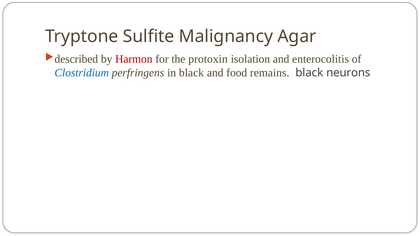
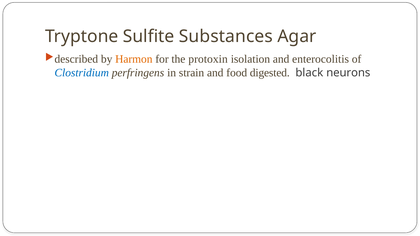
Malignancy: Malignancy -> Substances
Harmon colour: red -> orange
in black: black -> strain
remains: remains -> digested
